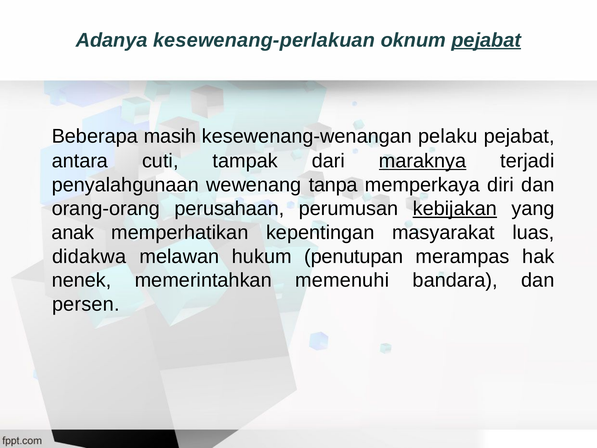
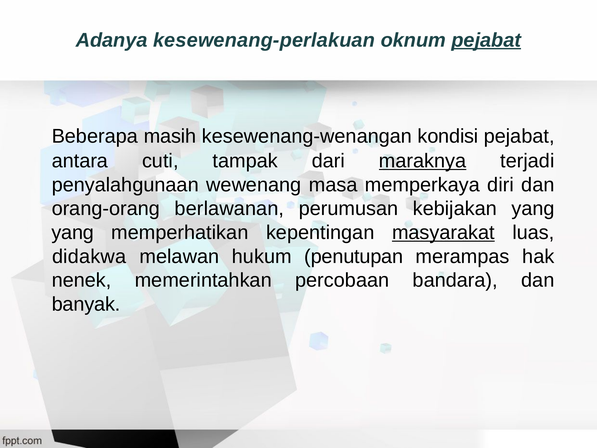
pelaku: pelaku -> kondisi
tanpa: tanpa -> masa
perusahaan: perusahaan -> berlawanan
kebijakan underline: present -> none
anak at (73, 232): anak -> yang
masyarakat underline: none -> present
memenuhi: memenuhi -> percobaan
persen: persen -> banyak
